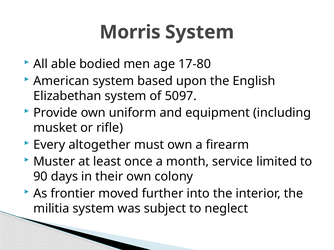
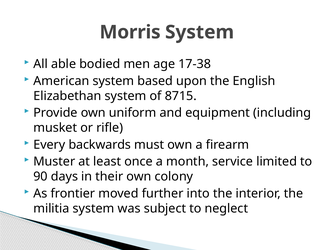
17-80: 17-80 -> 17-38
5097: 5097 -> 8715
altogether: altogether -> backwards
